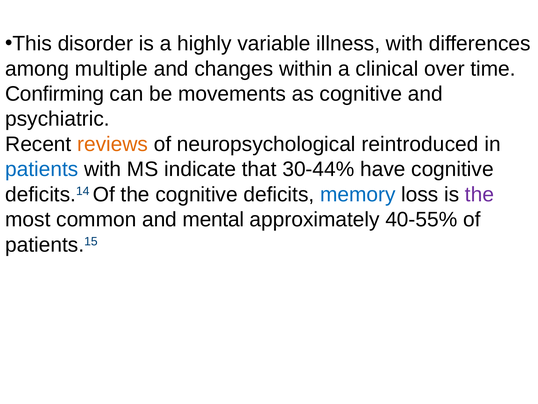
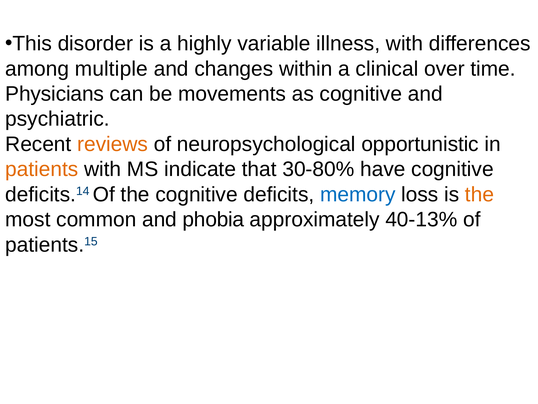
Confirming: Confirming -> Physicians
reintroduced: reintroduced -> opportunistic
patients colour: blue -> orange
30-44%: 30-44% -> 30-80%
the at (479, 194) colour: purple -> orange
mental: mental -> phobia
40-55%: 40-55% -> 40-13%
